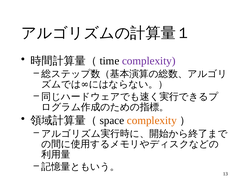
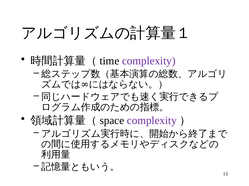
complexity at (152, 121) colour: orange -> purple
